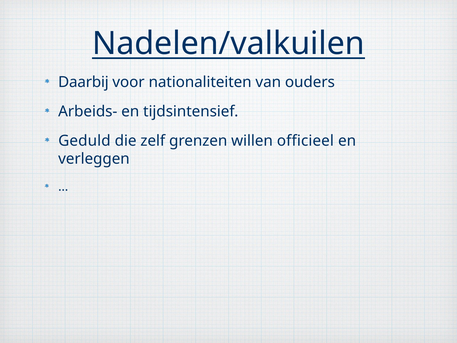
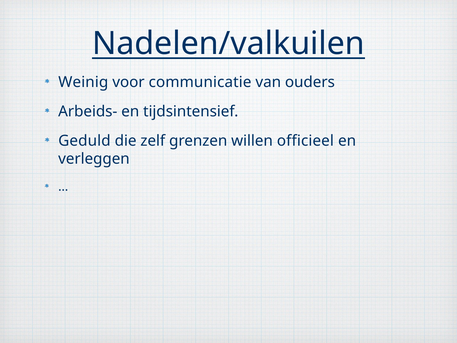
Daarbij: Daarbij -> Weinig
nationaliteiten: nationaliteiten -> communicatie
